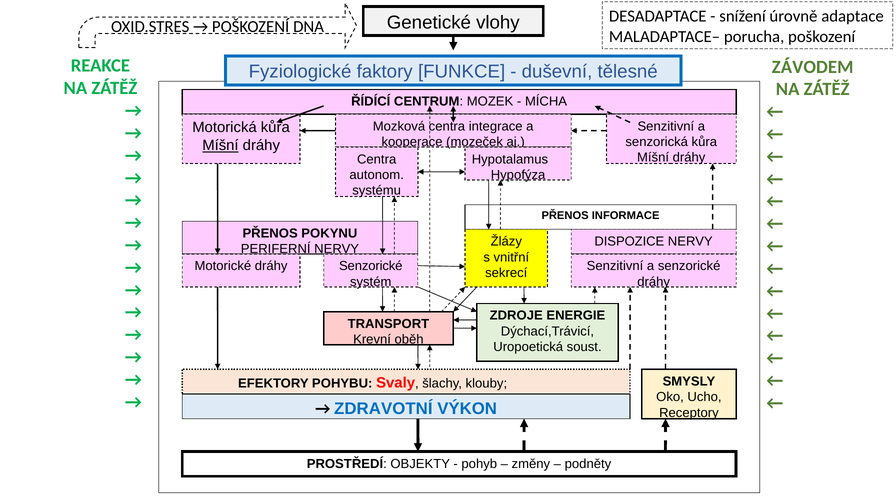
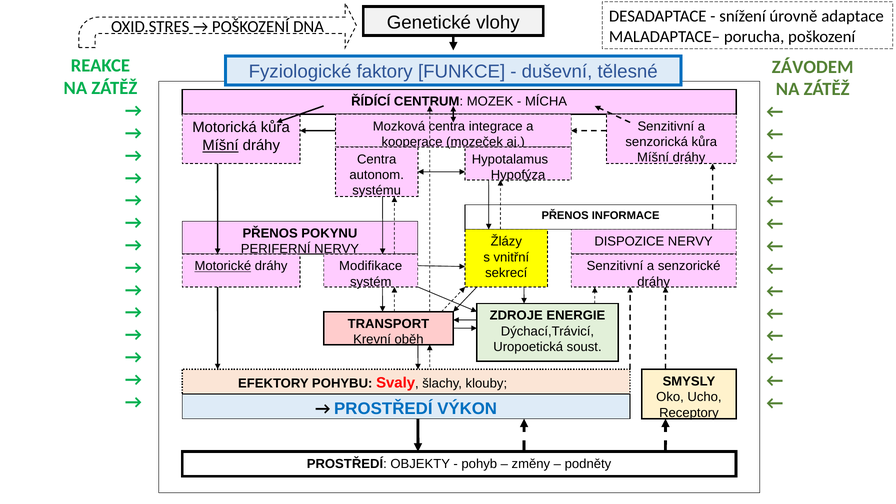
Motorické underline: none -> present
Senzorické at (371, 266): Senzorické -> Modifikace
ZDRAVOTNÍ at (383, 409): ZDRAVOTNÍ -> PROSTŘEDÍ
